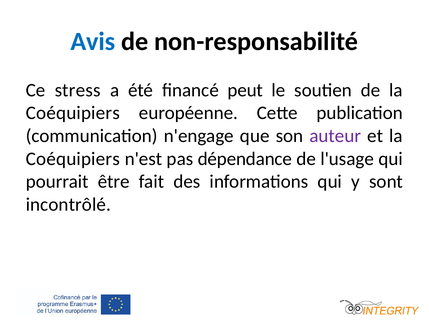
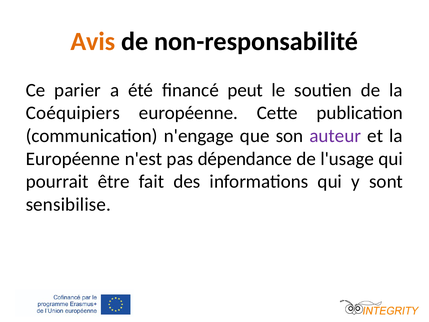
Avis colour: blue -> orange
stress: stress -> parier
Coéquipiers at (73, 159): Coéquipiers -> Européenne
incontrôlé: incontrôlé -> sensibilise
